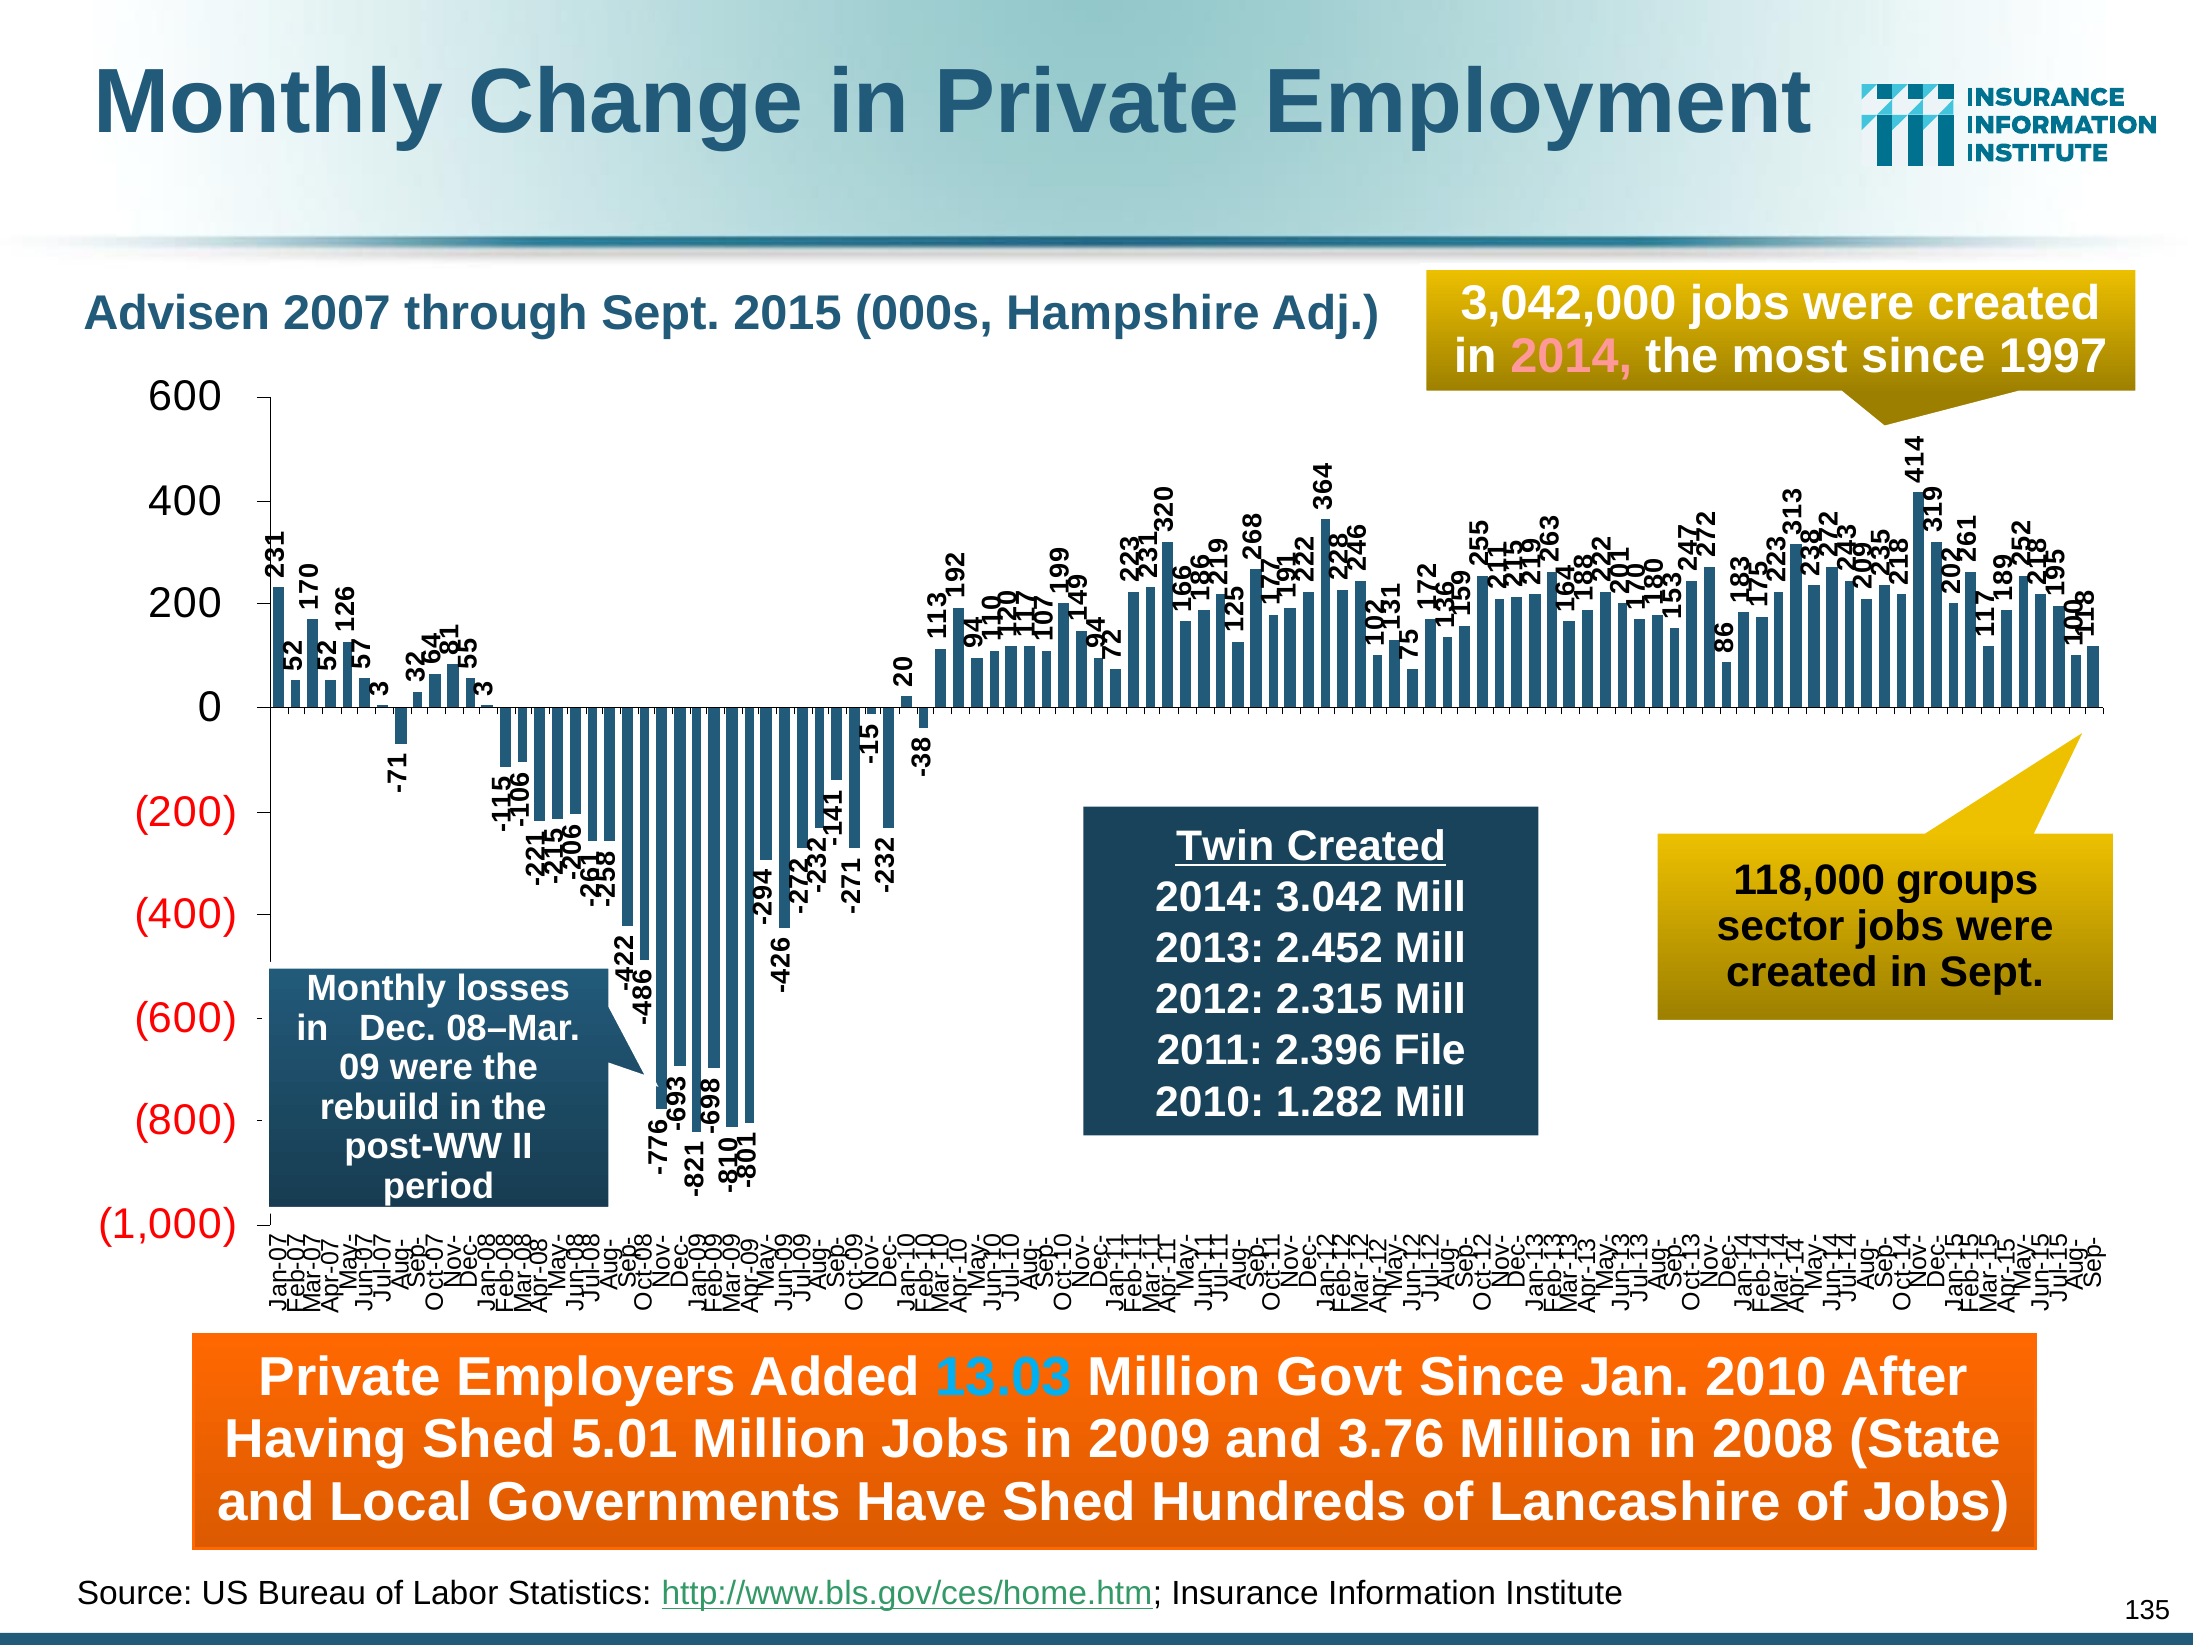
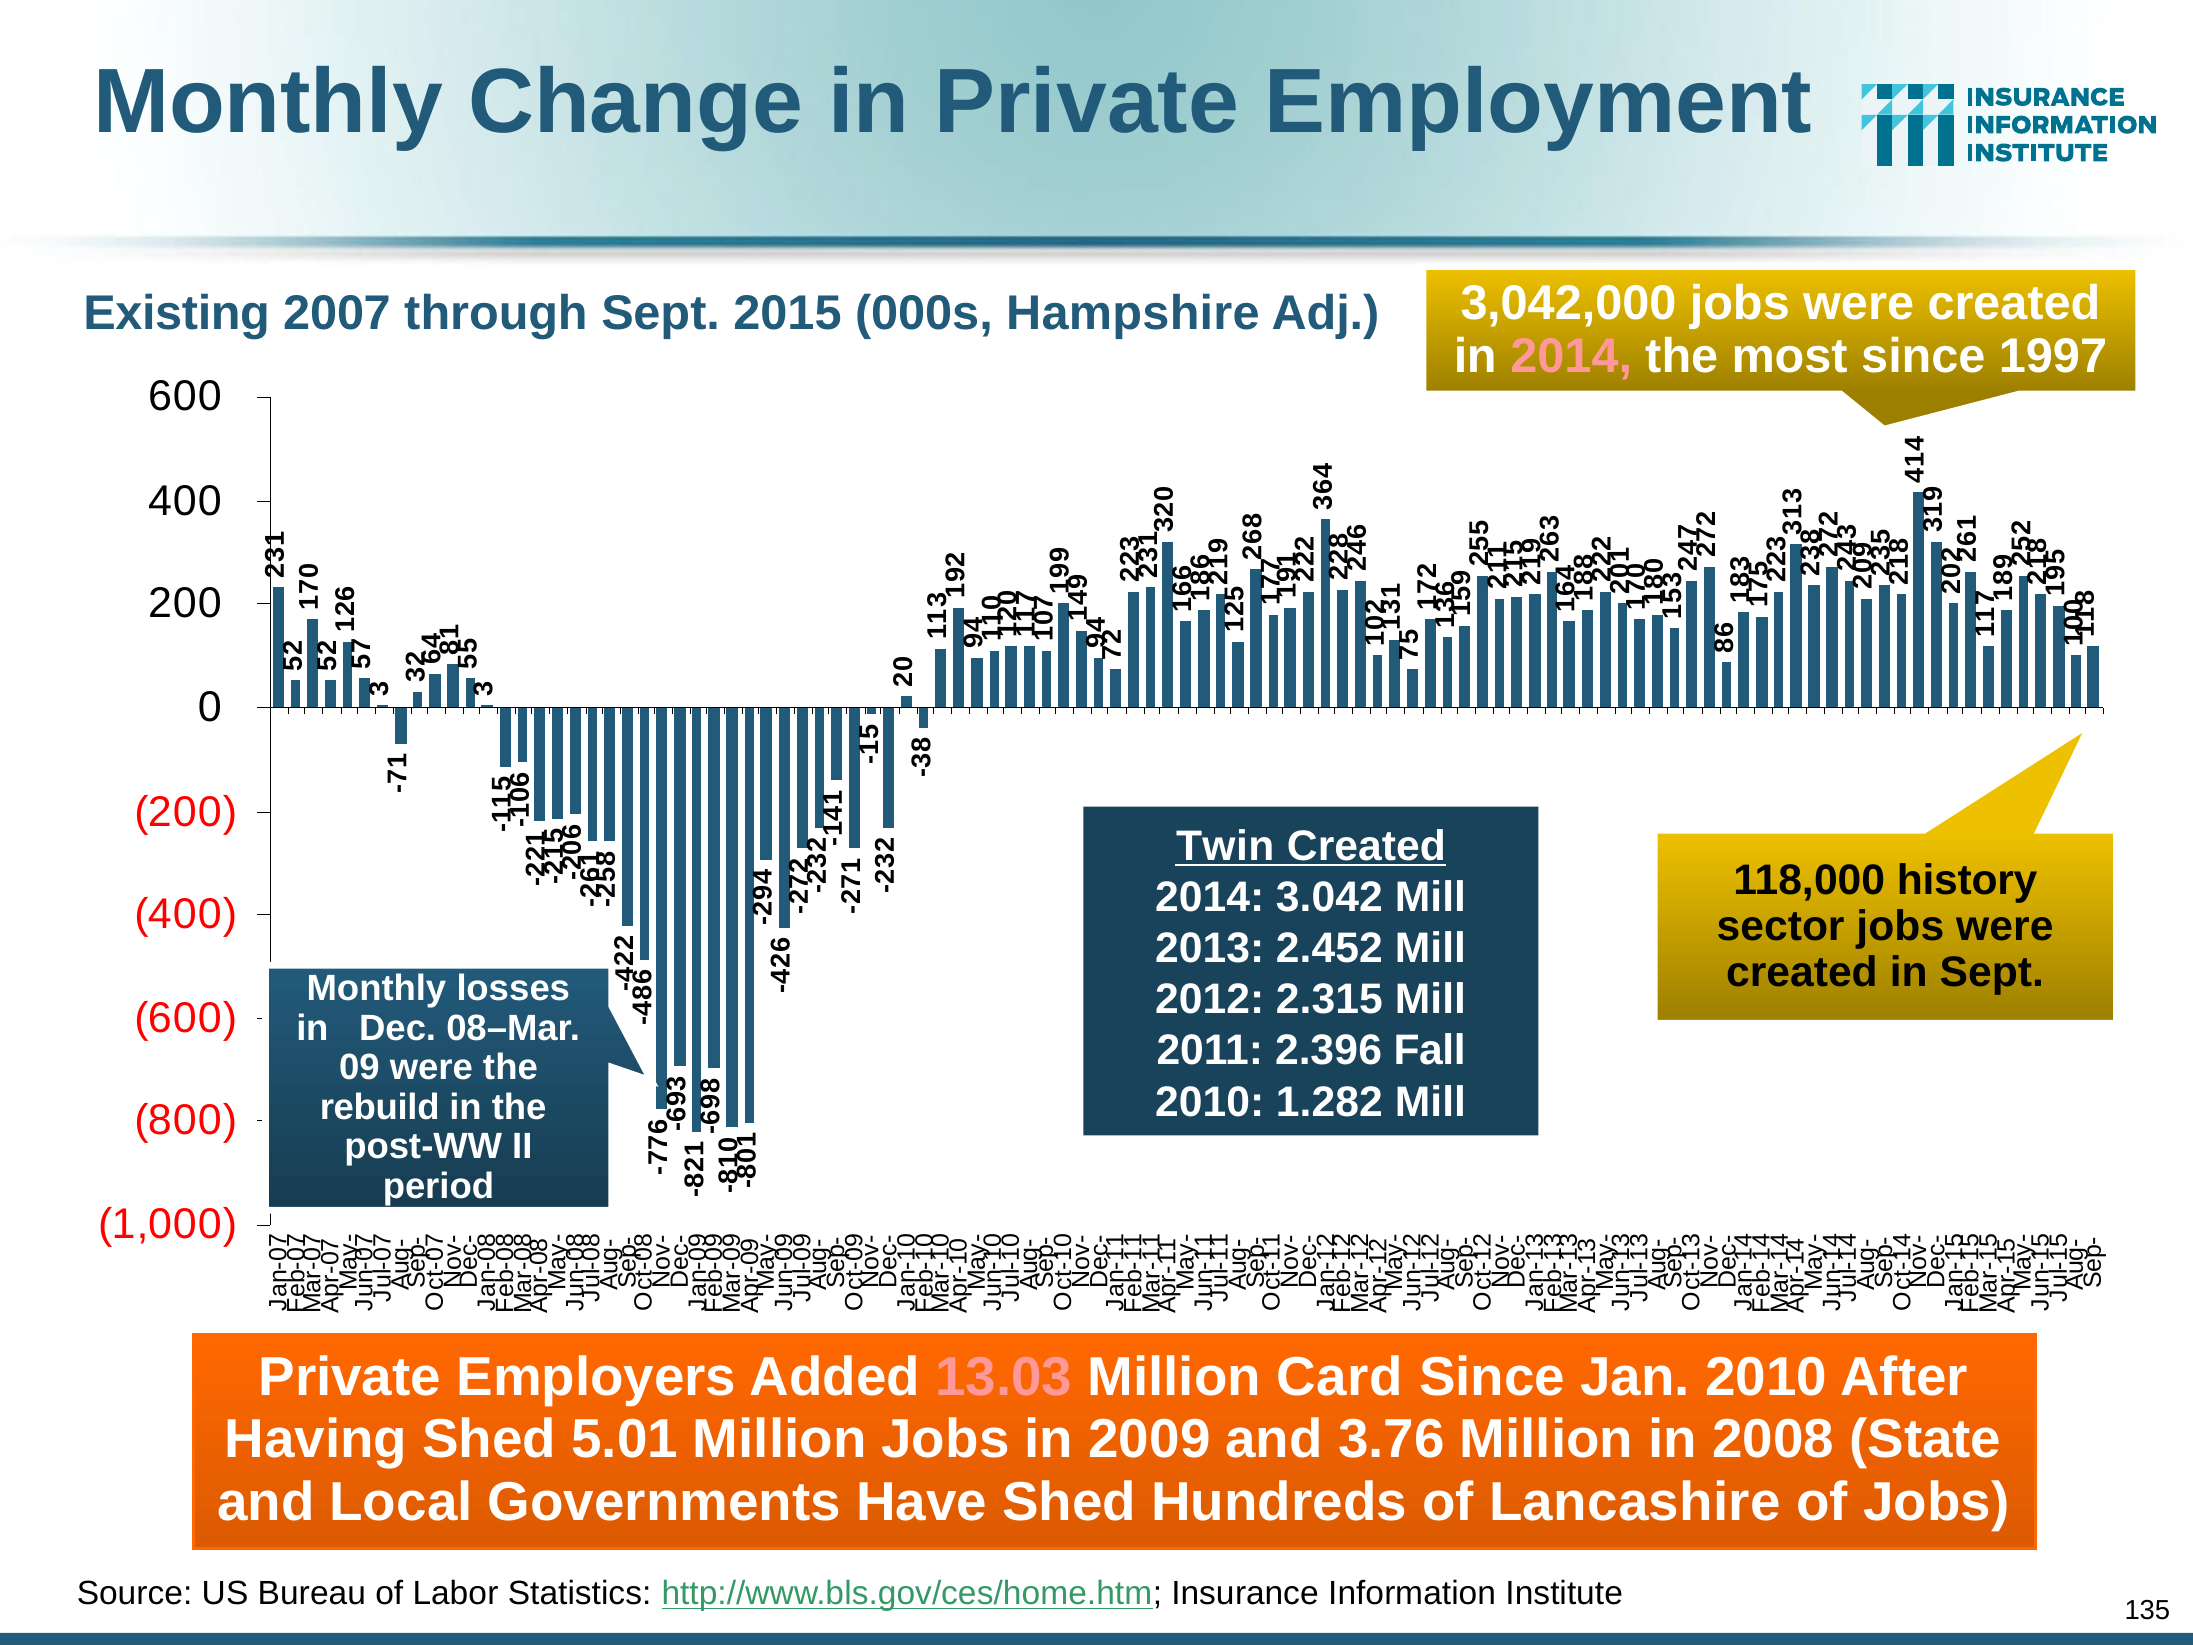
Advisen: Advisen -> Existing
groups: groups -> history
File: File -> Fall
13.03 colour: light blue -> pink
Govt: Govt -> Card
